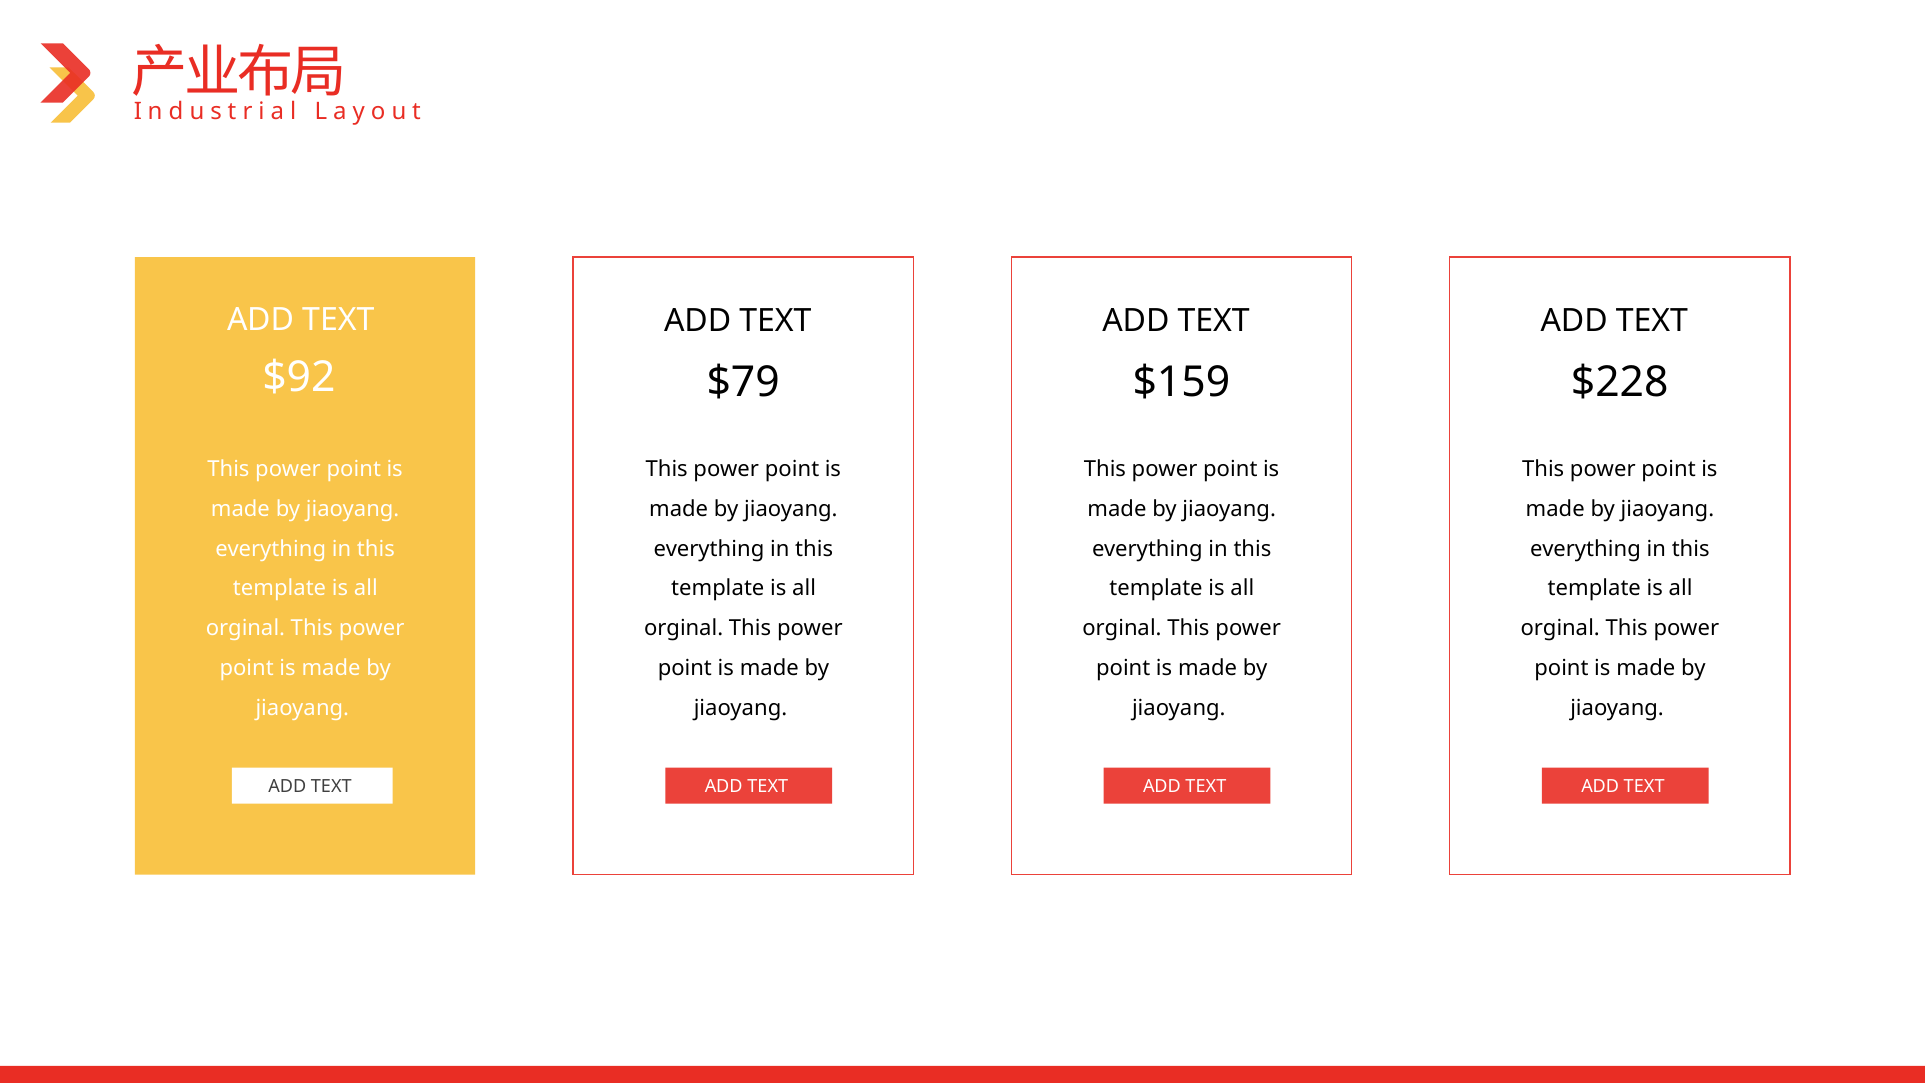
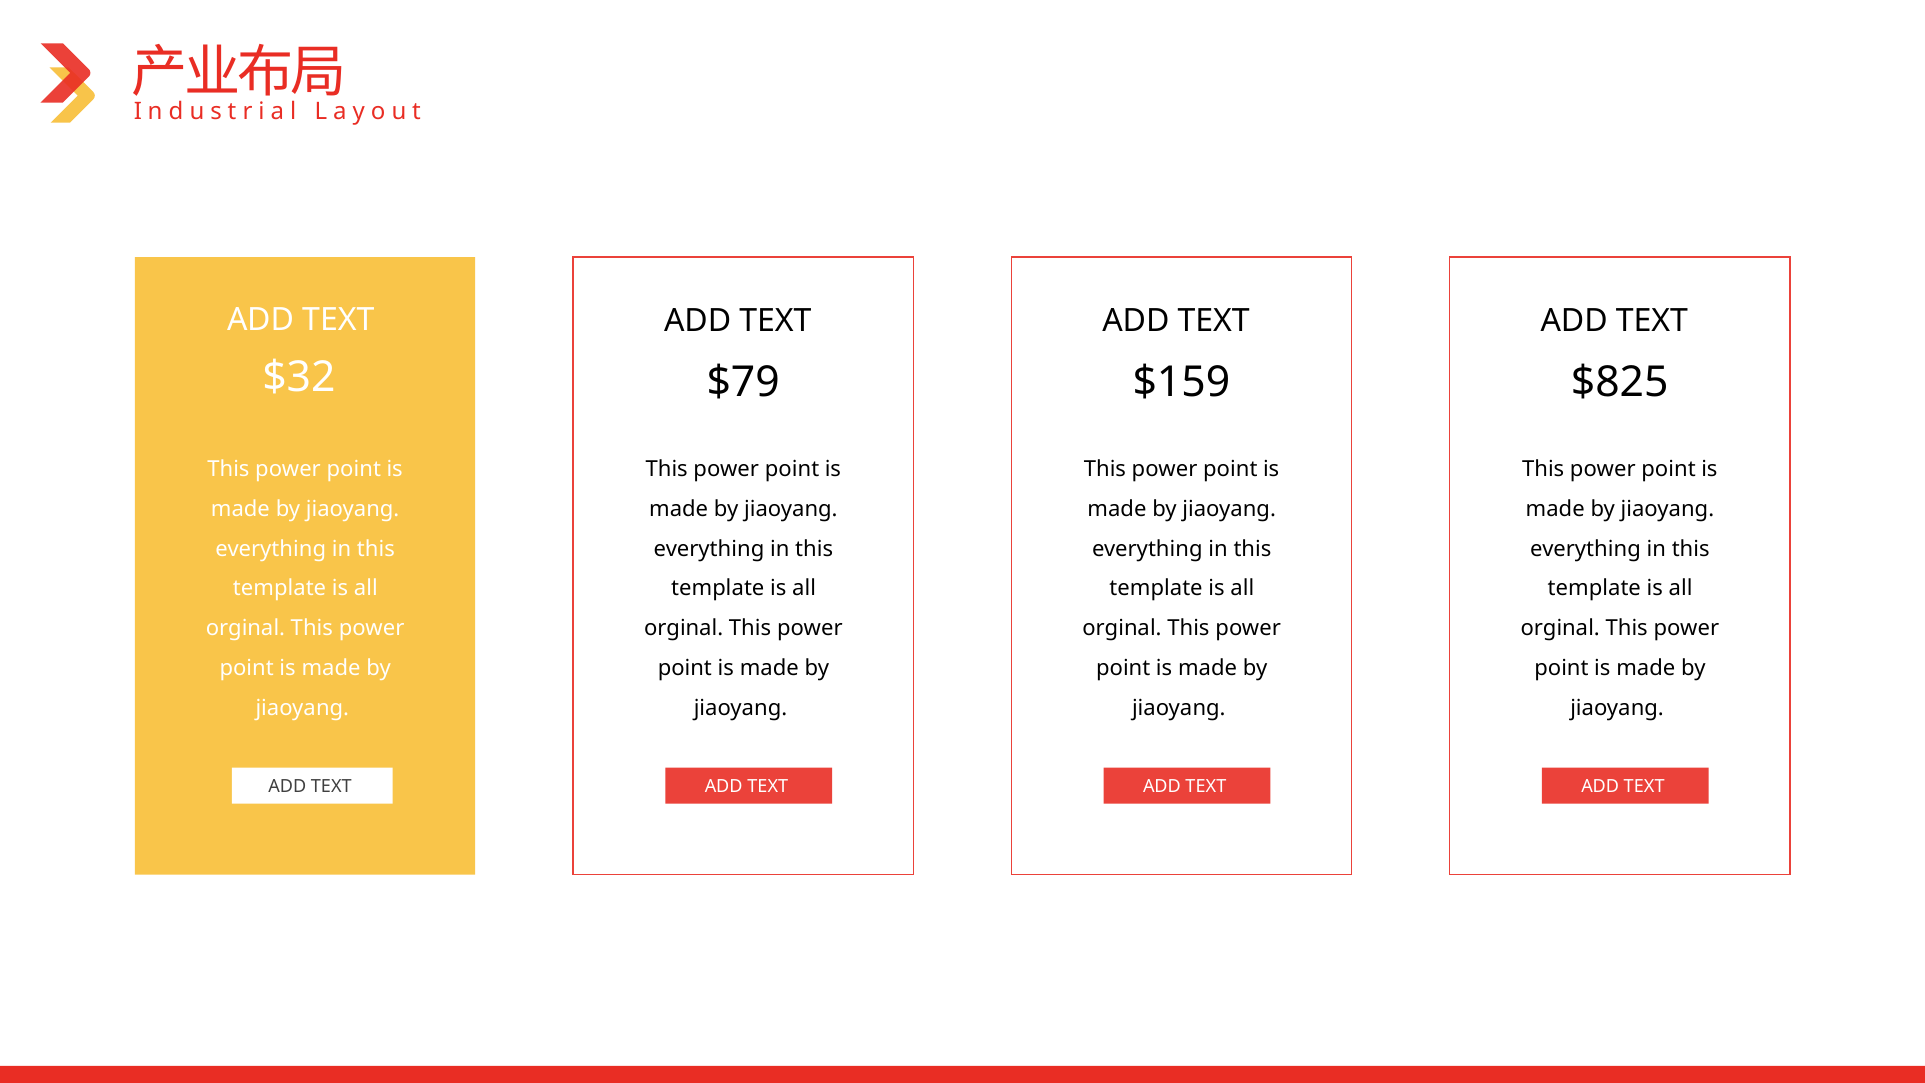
$92: $92 -> $32
$228: $228 -> $825
